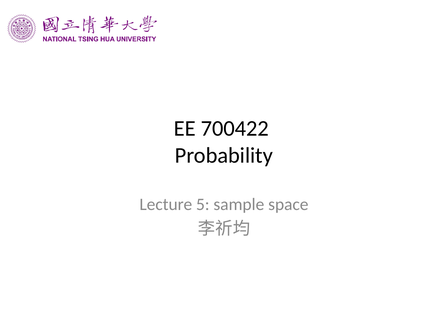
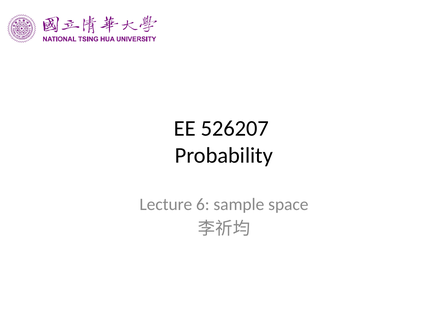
700422: 700422 -> 526207
5: 5 -> 6
